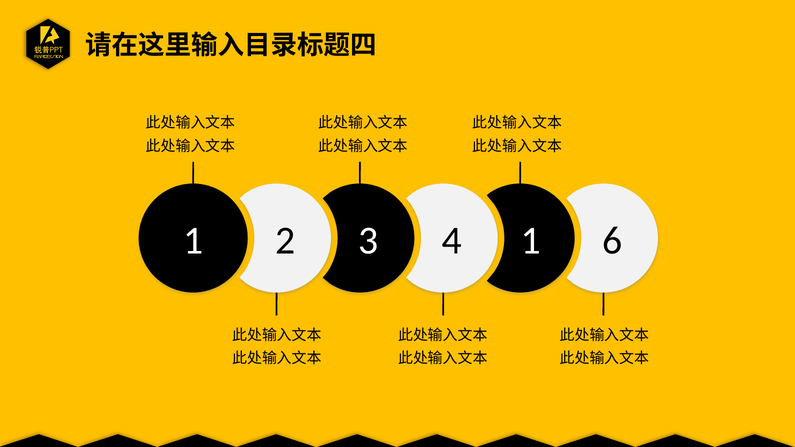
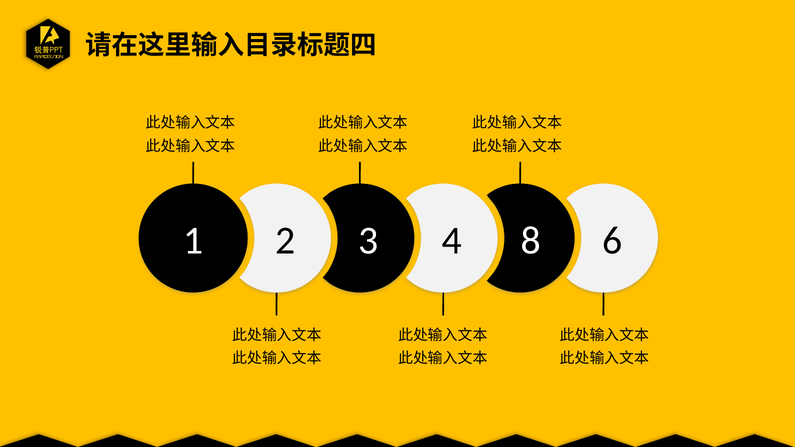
4 1: 1 -> 8
